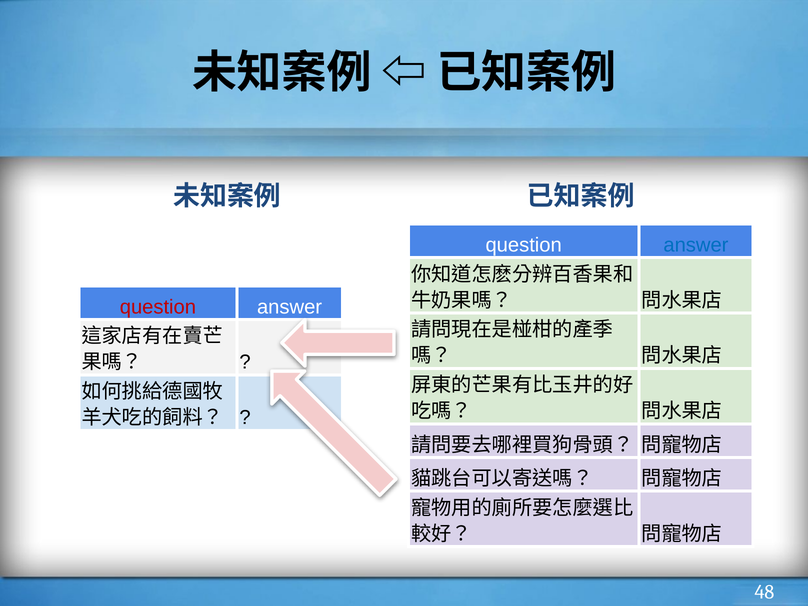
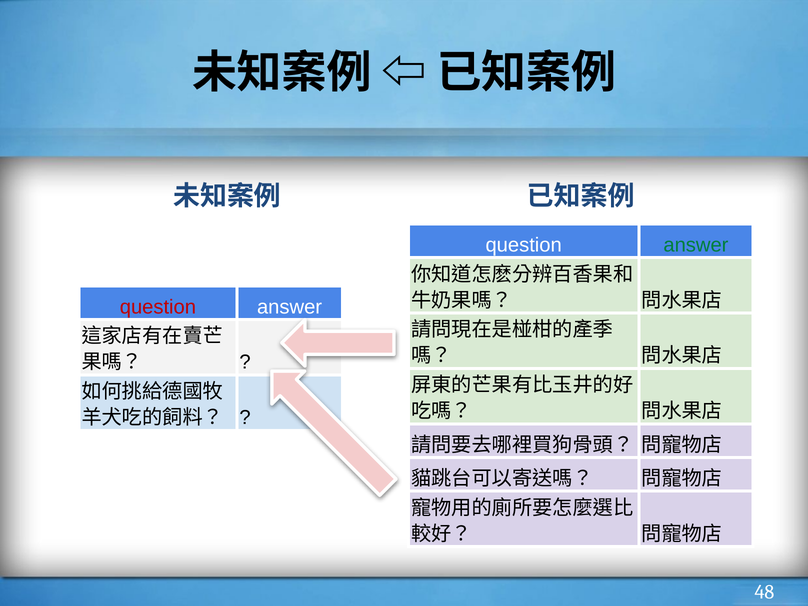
answer at (696, 245) colour: blue -> green
